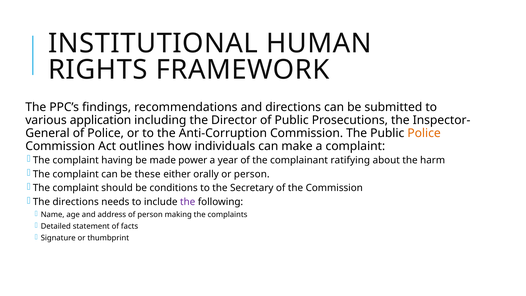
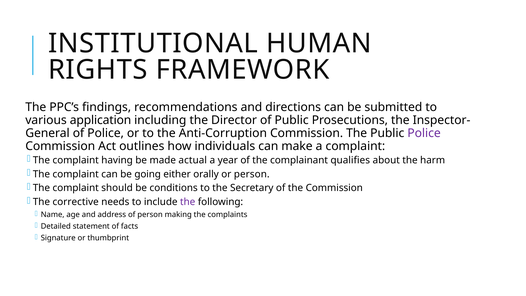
Police at (424, 133) colour: orange -> purple
power: power -> actual
ratifying: ratifying -> qualifies
these: these -> going
The directions: directions -> corrective
